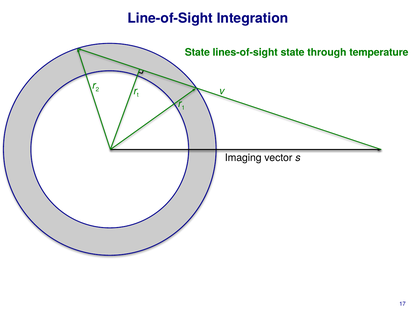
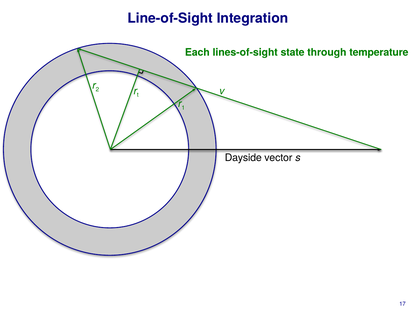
State at (197, 52): State -> Each
Imaging: Imaging -> Dayside
